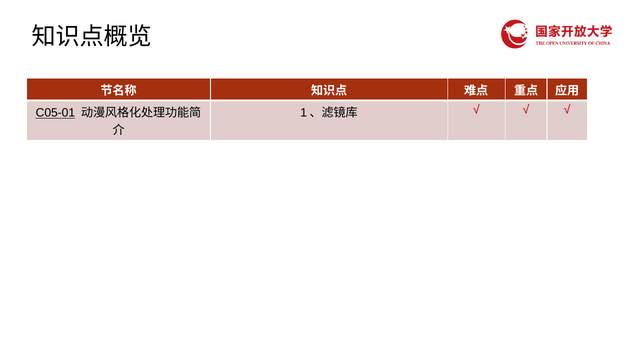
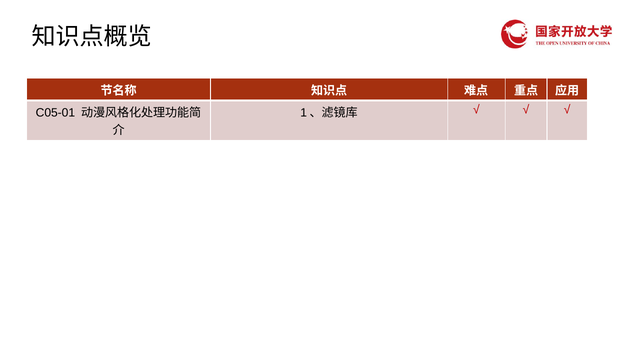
C05-01 underline: present -> none
